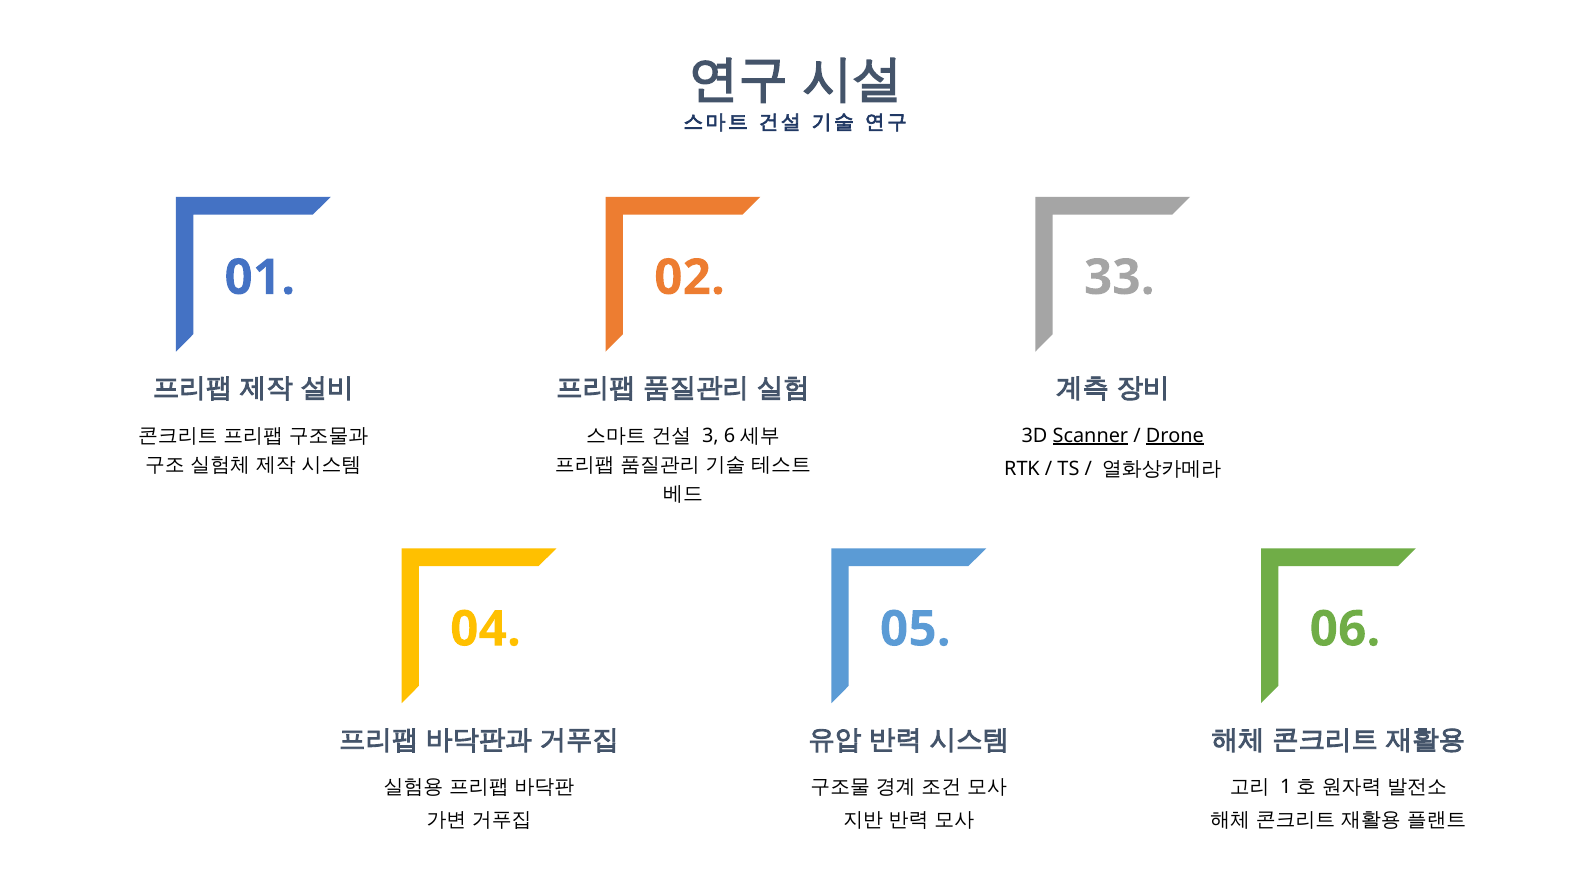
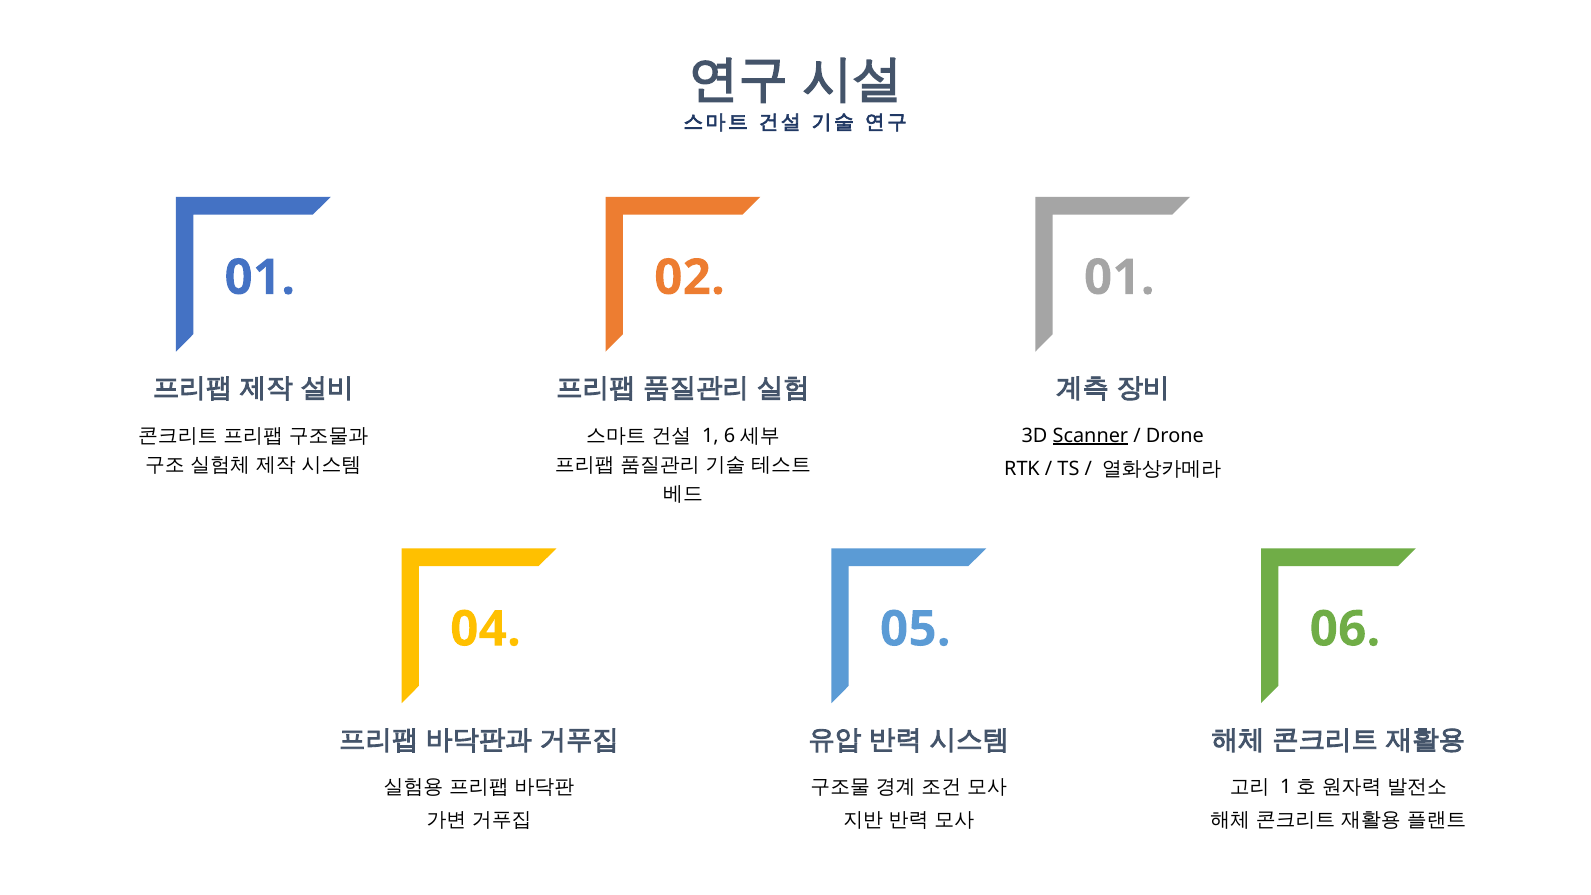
02 33: 33 -> 01
3: 3 -> 1
Drone underline: present -> none
